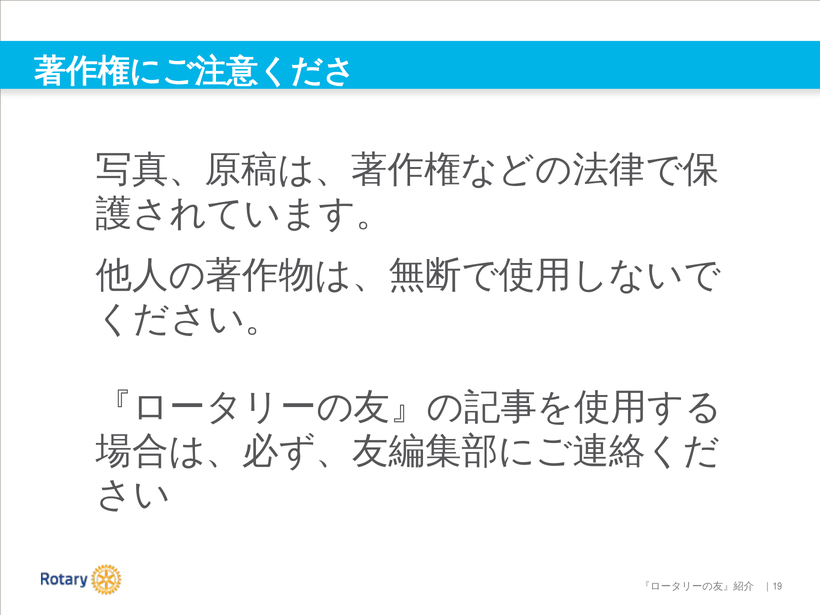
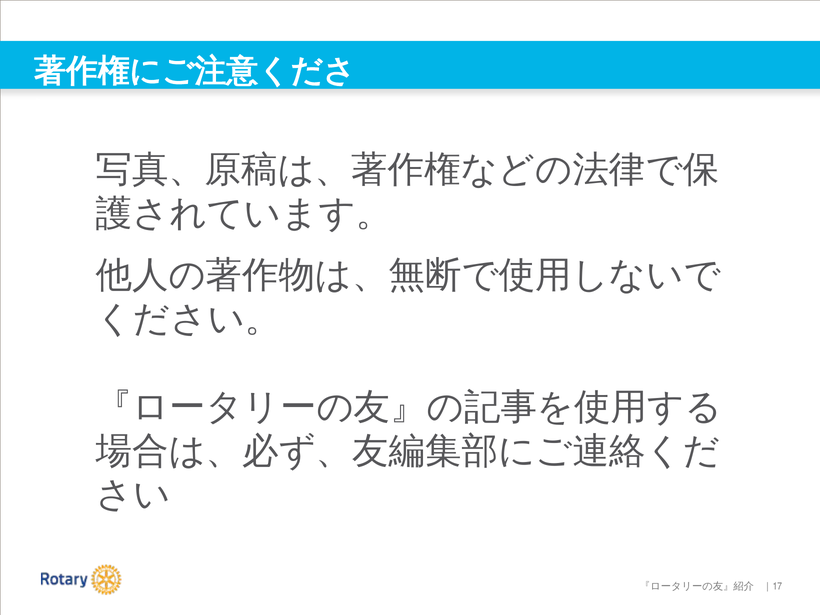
19: 19 -> 17
